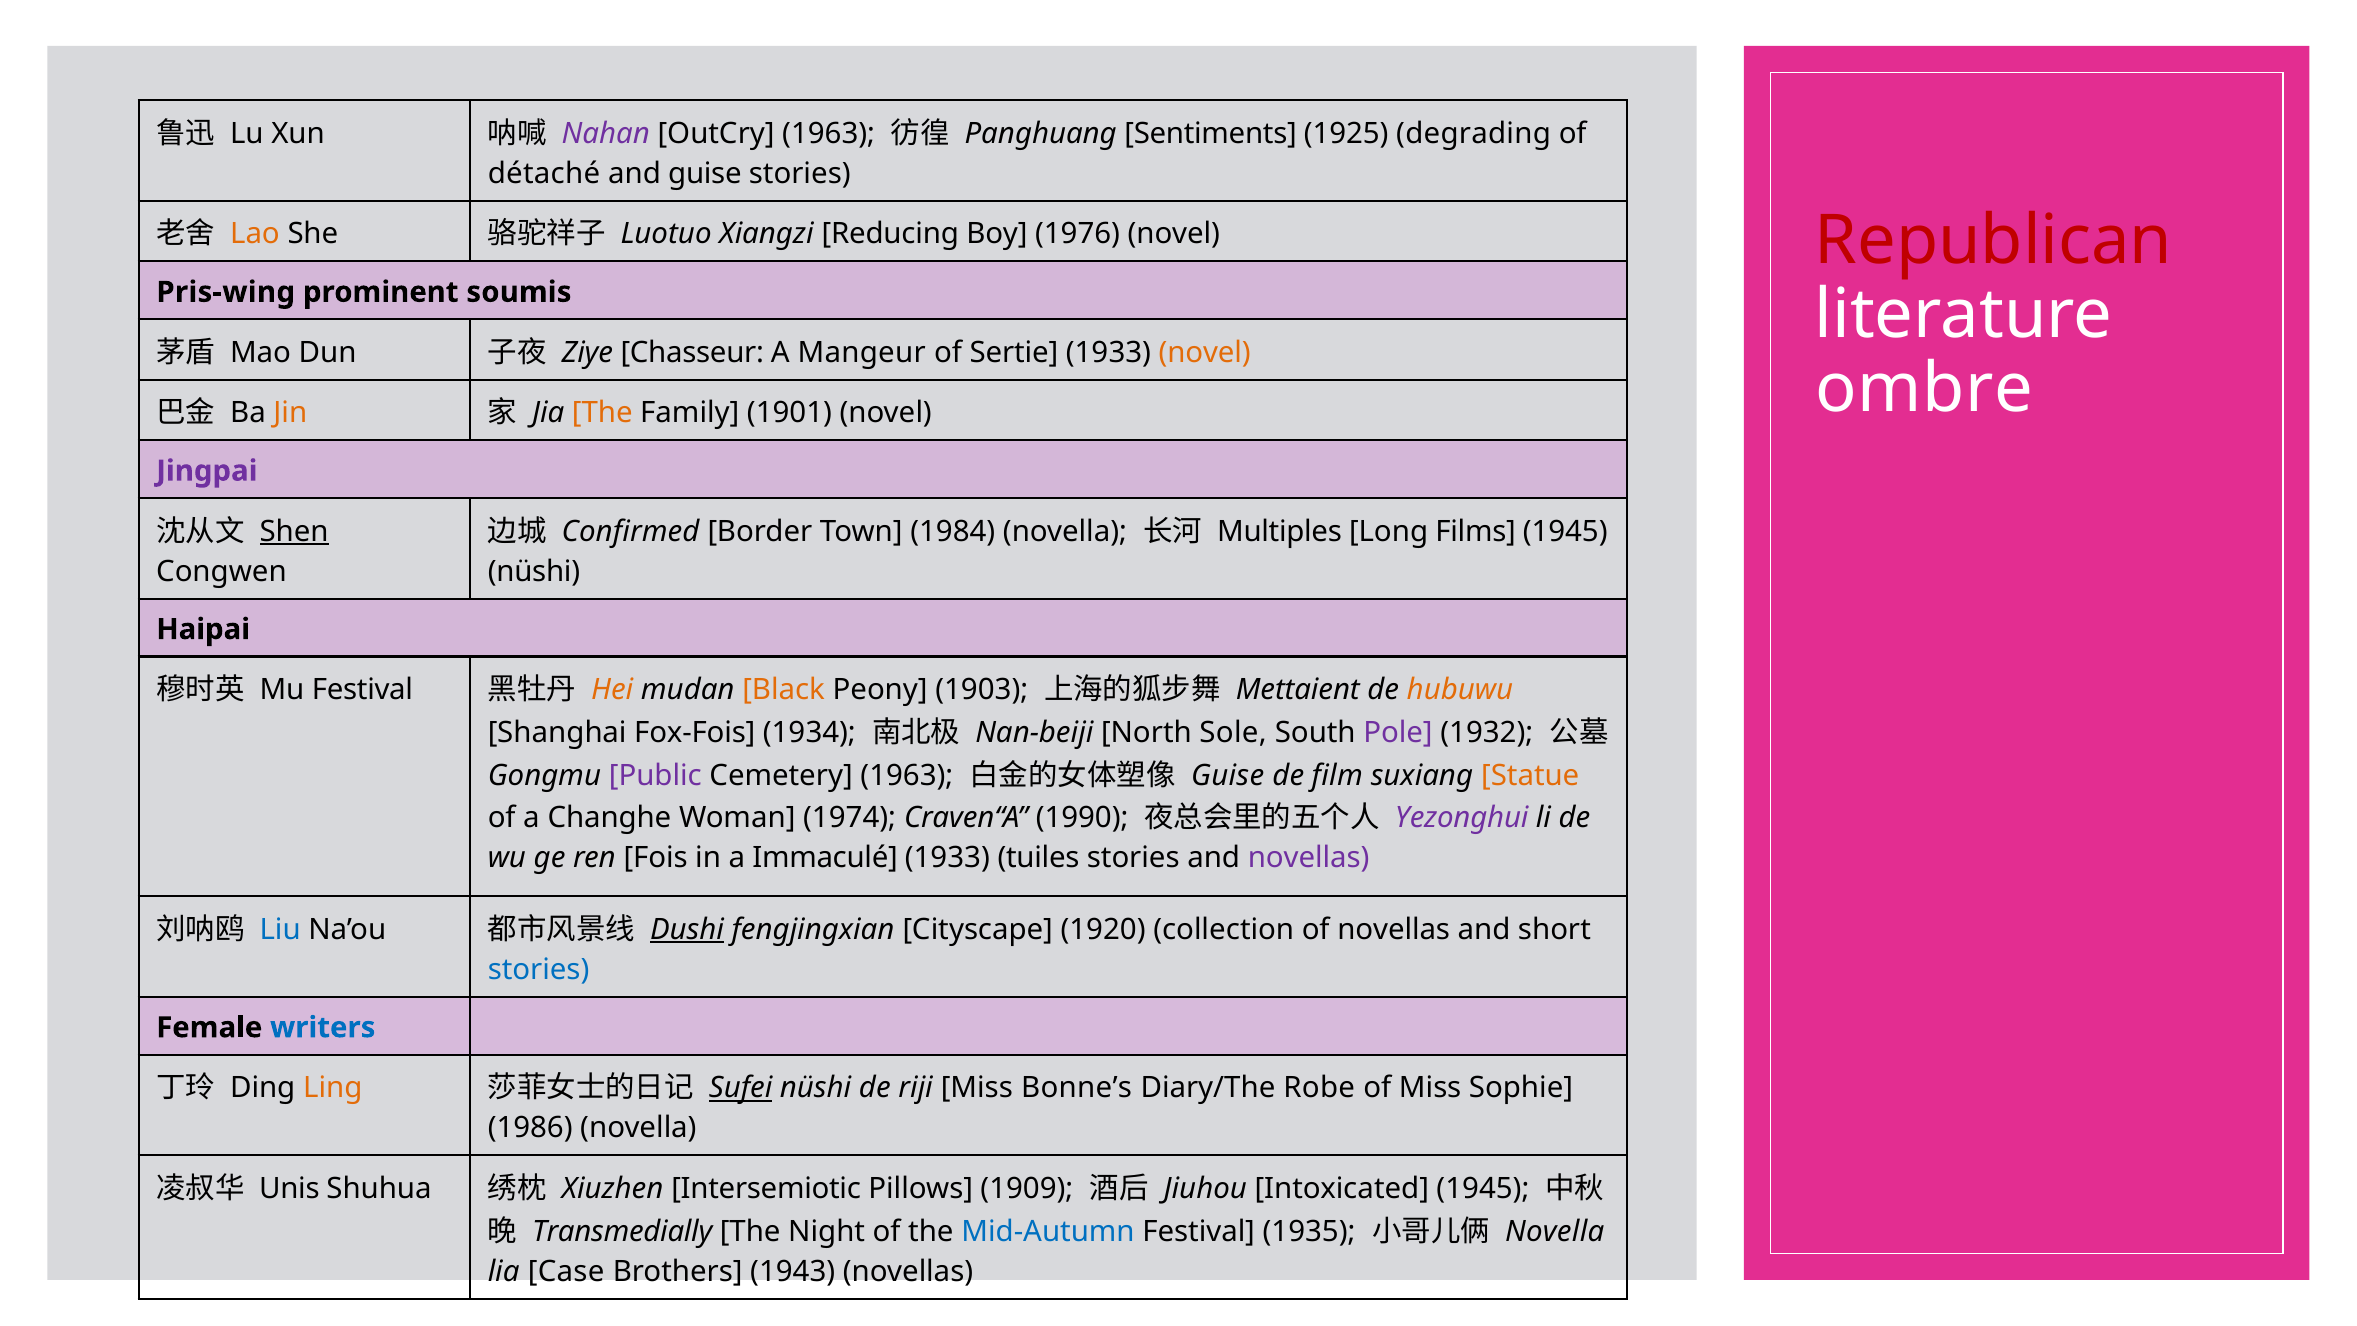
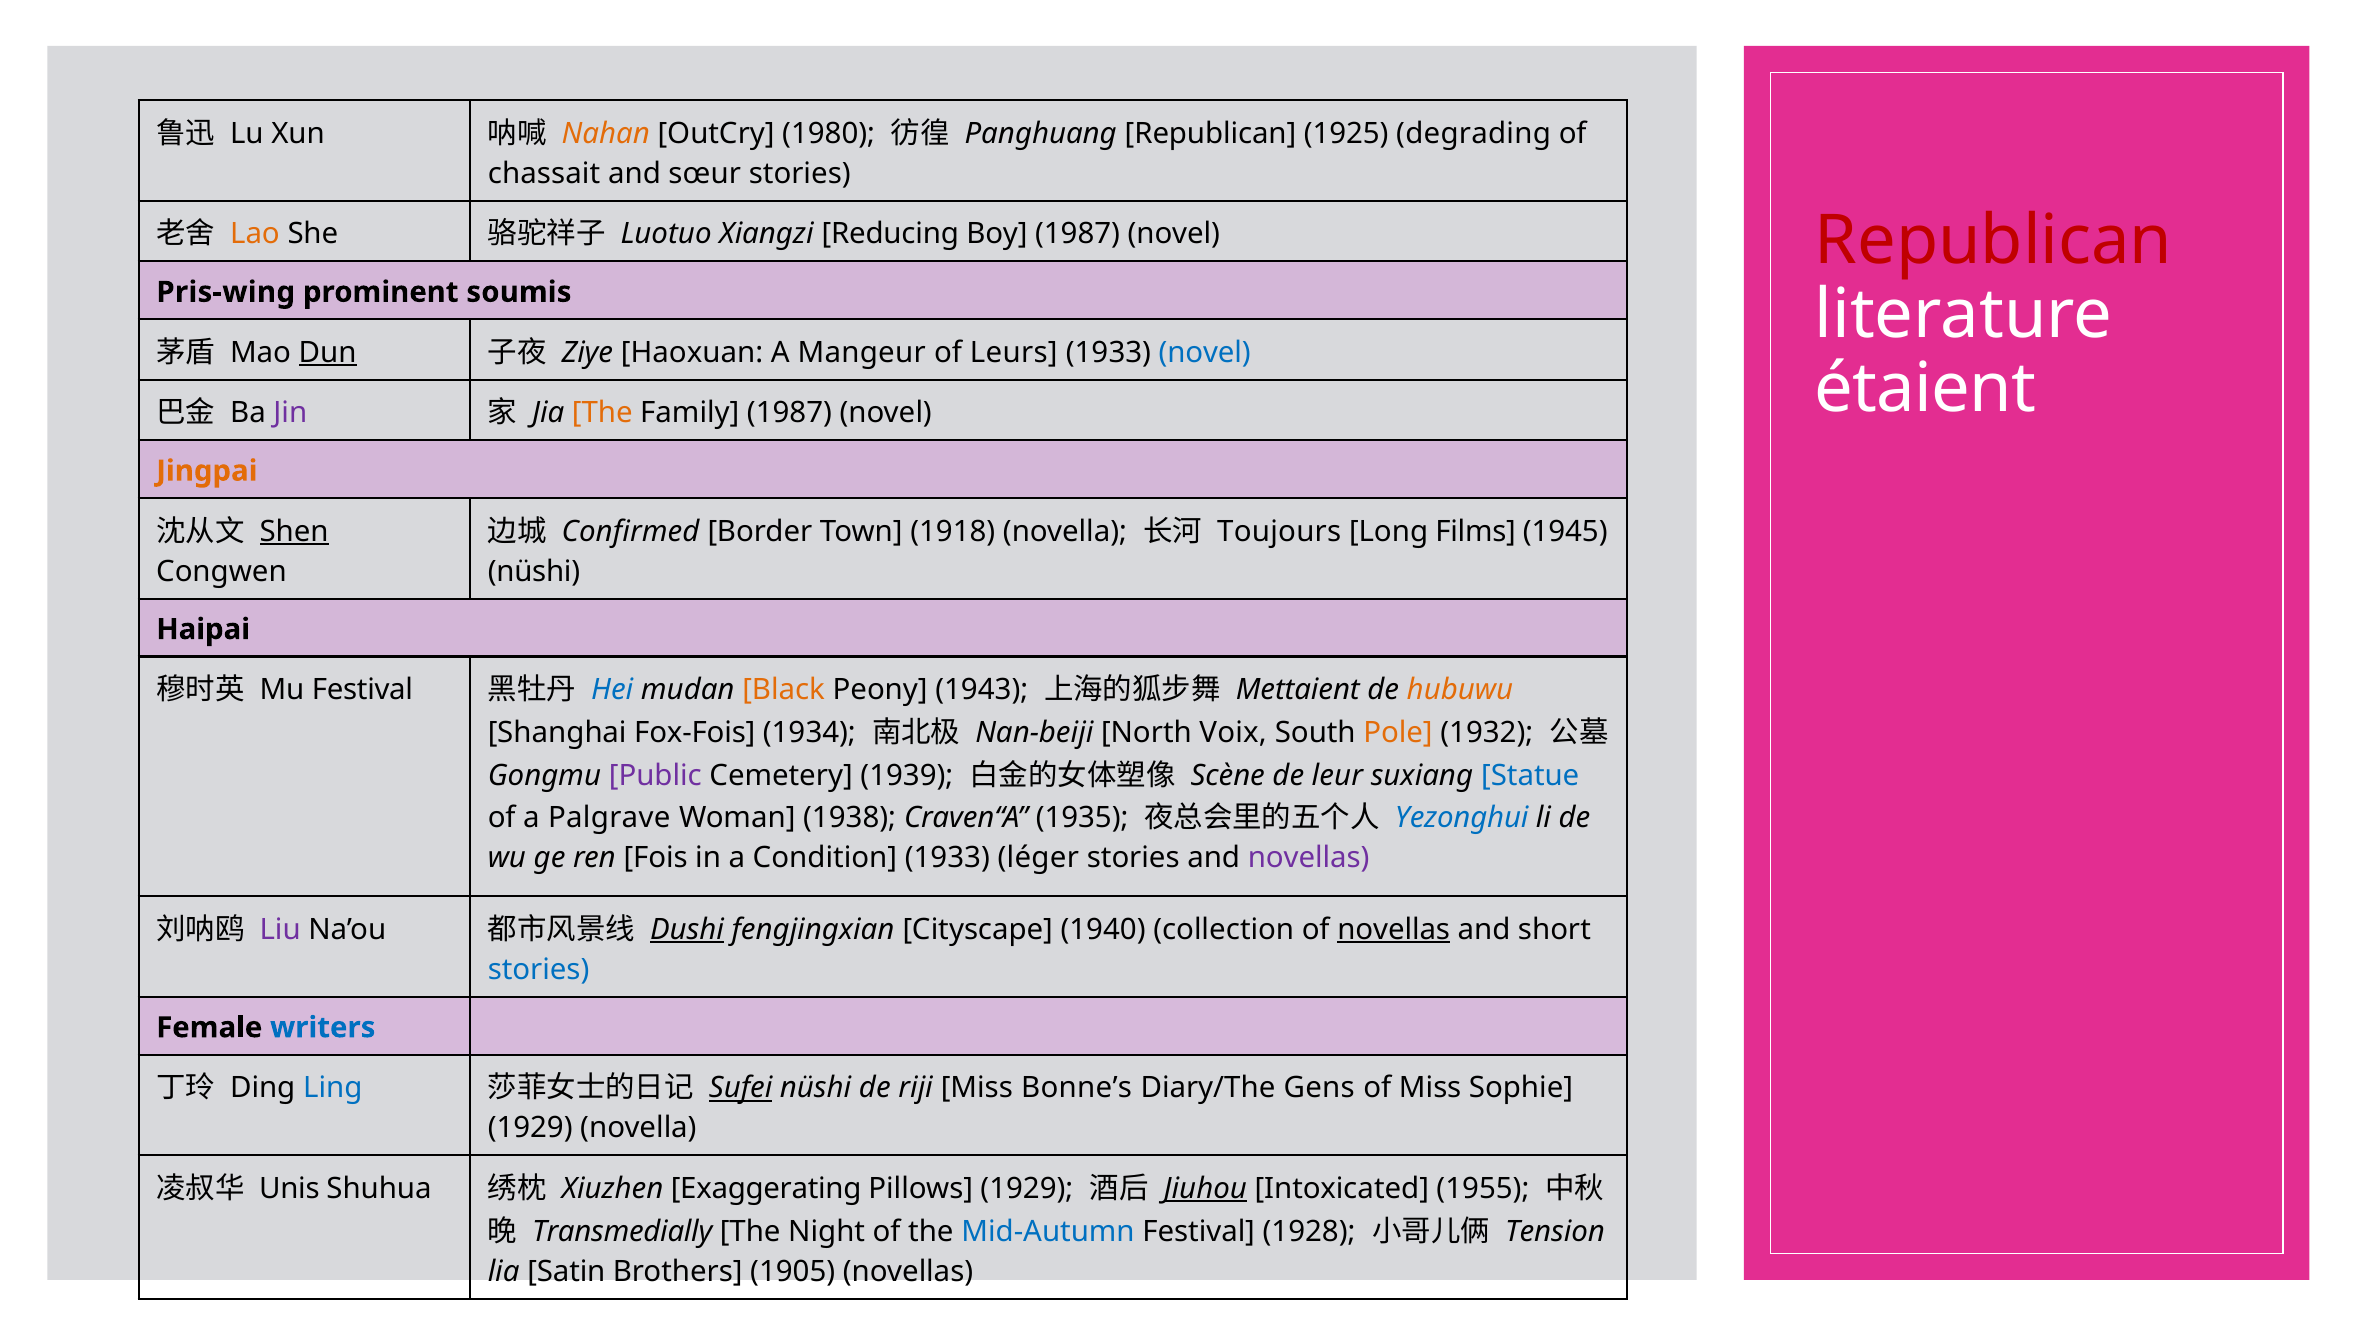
Nahan colour: purple -> orange
OutCry 1963: 1963 -> 1980
Panghuang Sentiments: Sentiments -> Republican
détaché: détaché -> chassait
and guise: guise -> sœur
Boy 1976: 1976 -> 1987
Dun underline: none -> present
Chasseur: Chasseur -> Haoxuan
Sertie: Sertie -> Leurs
novel at (1205, 353) colour: orange -> blue
ombre: ombre -> étaient
Jin colour: orange -> purple
Family 1901: 1901 -> 1987
Jingpai colour: purple -> orange
1984: 1984 -> 1918
Multiples: Multiples -> Toujours
Hei colour: orange -> blue
1903: 1903 -> 1943
Sole: Sole -> Voix
Pole colour: purple -> orange
Cemetery 1963: 1963 -> 1939
Guise at (1228, 775): Guise -> Scène
film: film -> leur
Statue colour: orange -> blue
Changhe: Changhe -> Palgrave
1974: 1974 -> 1938
1990: 1990 -> 1935
Yezonghui colour: purple -> blue
Immaculé: Immaculé -> Condition
tuiles: tuiles -> léger
Liu colour: blue -> purple
1920: 1920 -> 1940
novellas at (1394, 929) underline: none -> present
Ling colour: orange -> blue
Robe: Robe -> Gens
1986 at (530, 1128): 1986 -> 1929
Intersemiotic: Intersemiotic -> Exaggerating
Pillows 1909: 1909 -> 1929
Jiuhou underline: none -> present
Intoxicated 1945: 1945 -> 1955
1935: 1935 -> 1928
Novella at (1555, 1231): Novella -> Tension
Case: Case -> Satin
1943: 1943 -> 1905
